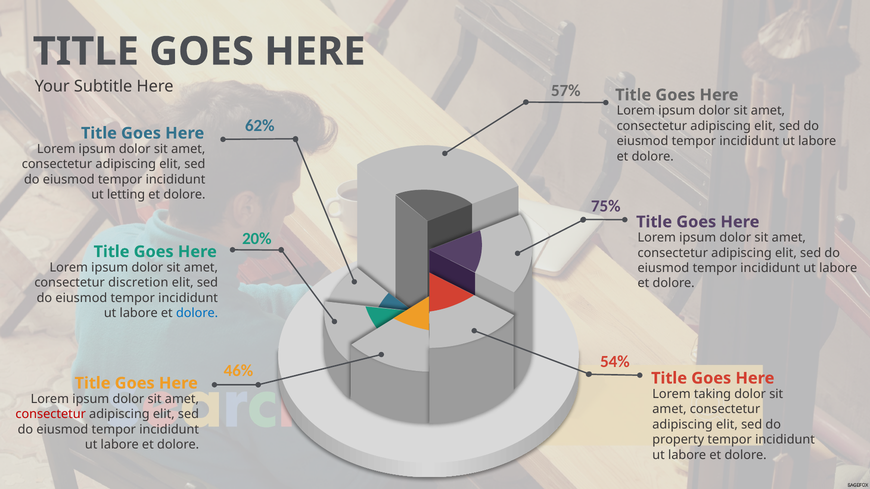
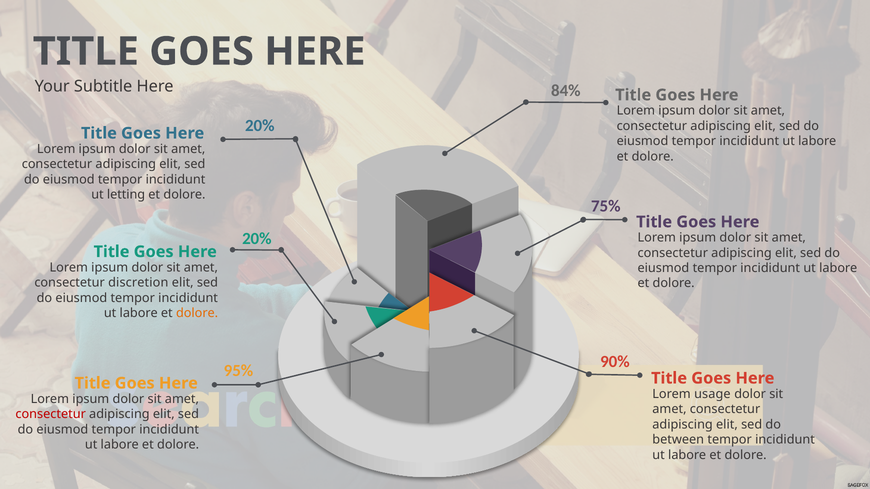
57%: 57% -> 84%
62% at (260, 126): 62% -> 20%
dolore at (197, 313) colour: blue -> orange
54%: 54% -> 90%
46%: 46% -> 95%
taking: taking -> usage
property: property -> between
